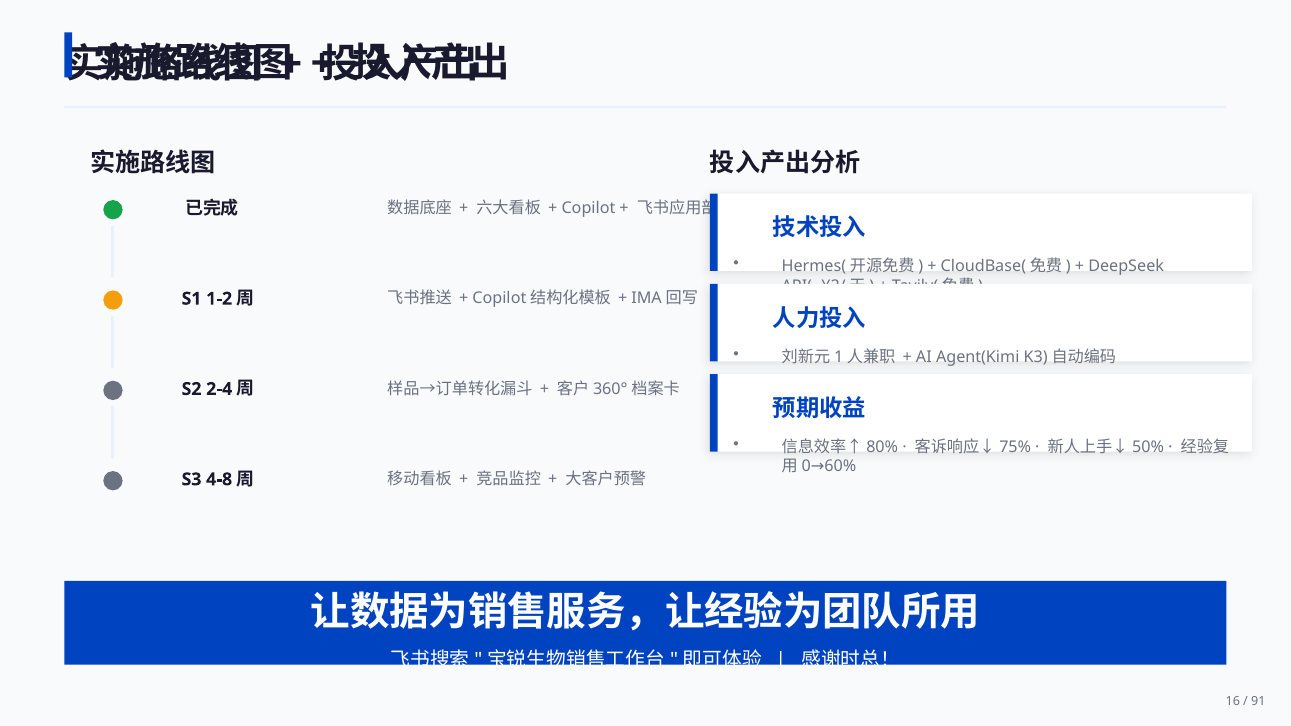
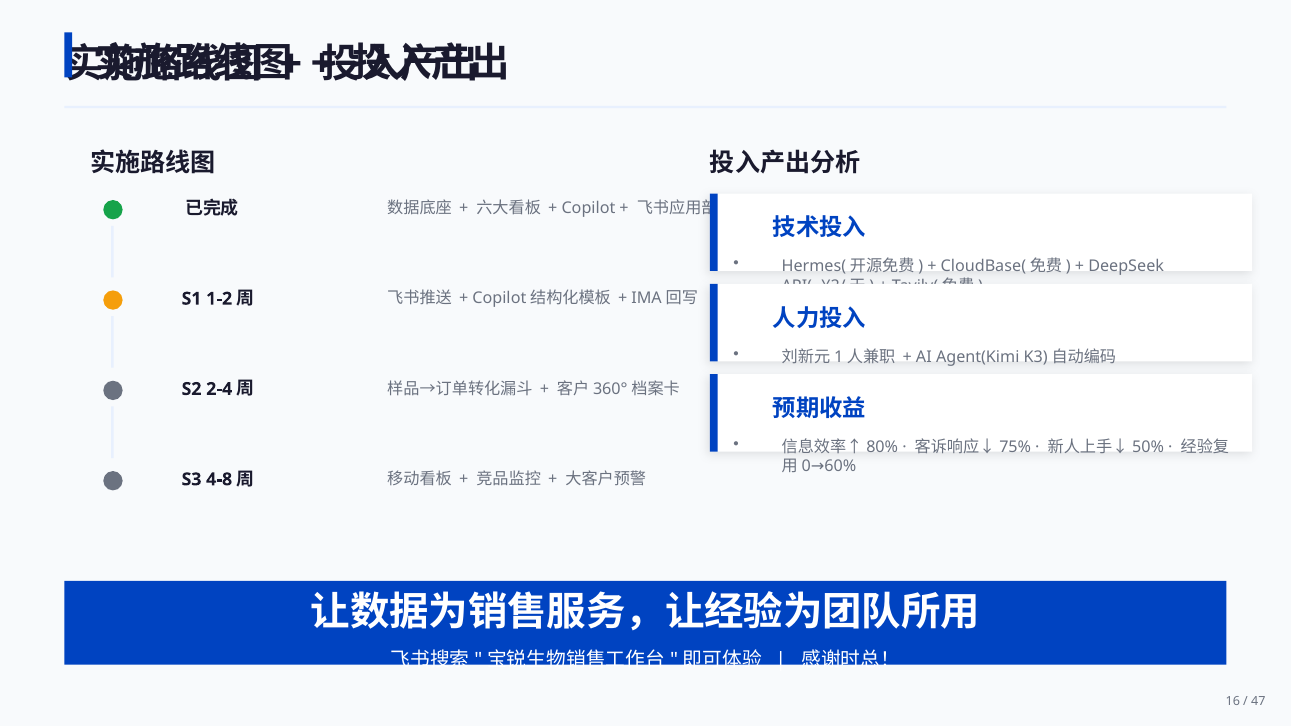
91: 91 -> 47
